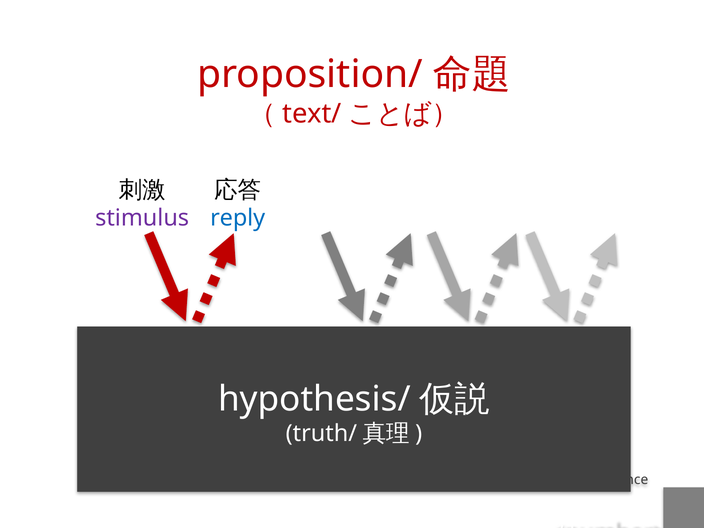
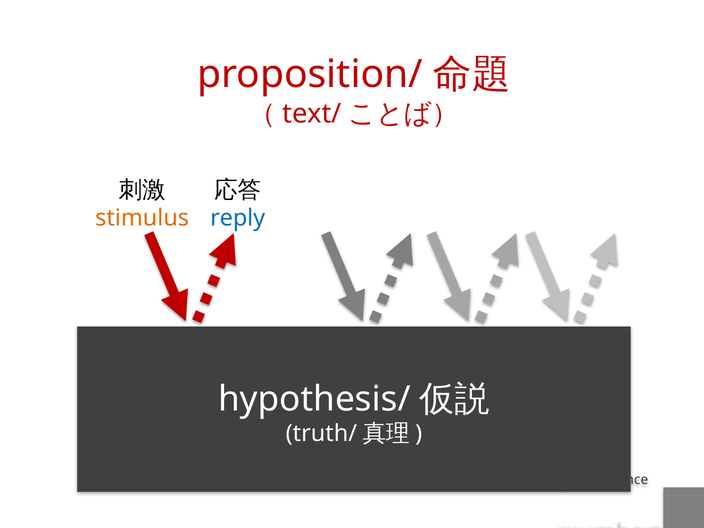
stimulus colour: purple -> orange
